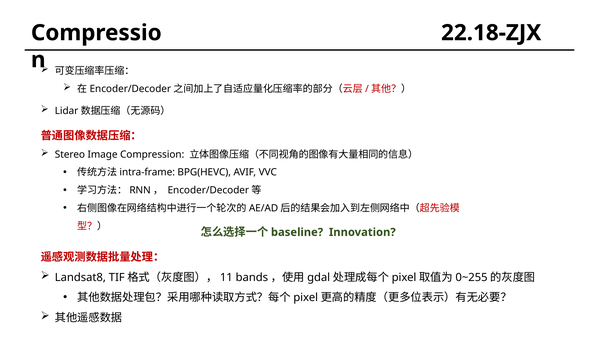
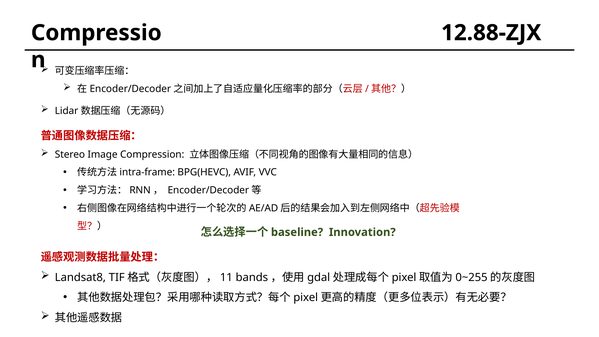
22.18-ZJX: 22.18-ZJX -> 12.88-ZJX
